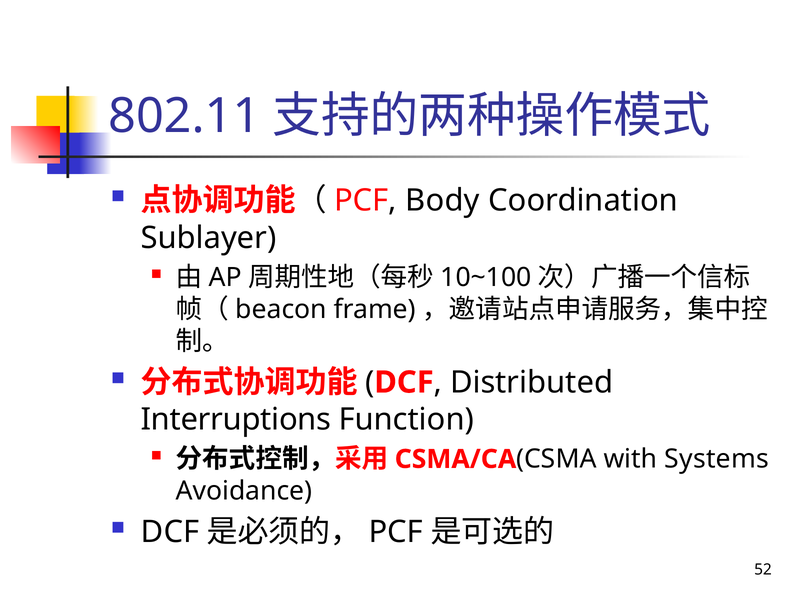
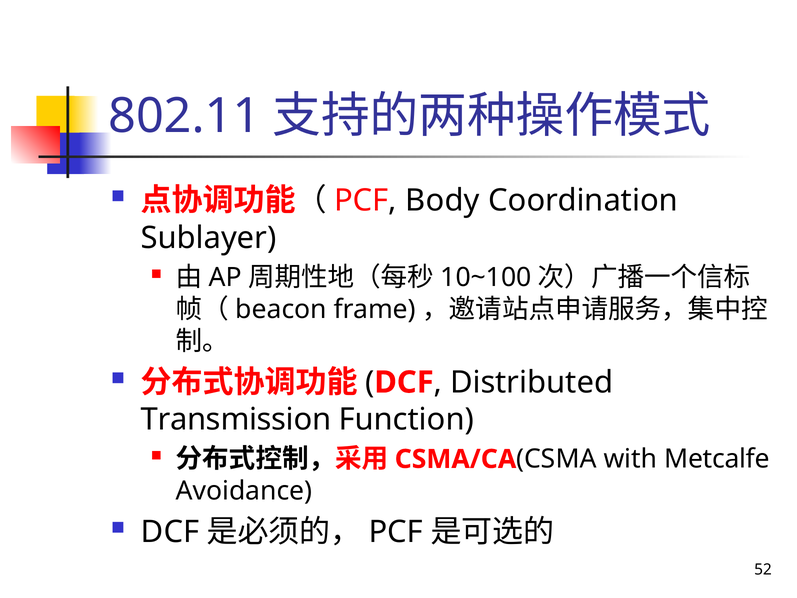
Interruptions: Interruptions -> Transmission
Systems: Systems -> Metcalfe
